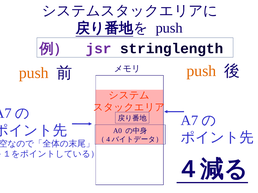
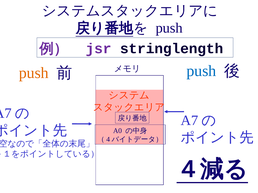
push at (201, 71) colour: orange -> blue
